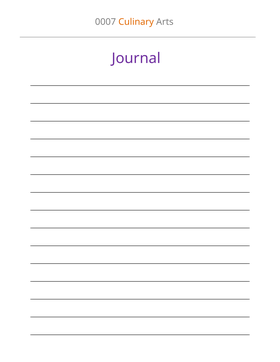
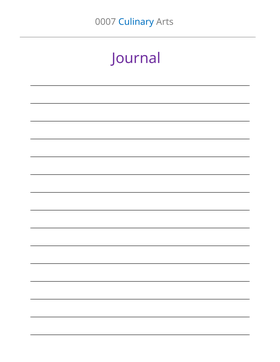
Culinary colour: orange -> blue
